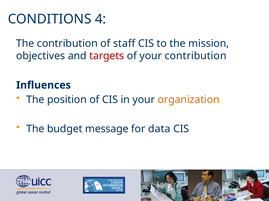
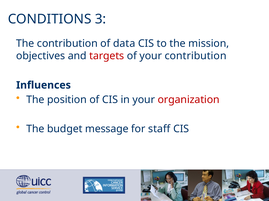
4: 4 -> 3
staff: staff -> data
organization colour: orange -> red
data: data -> staff
